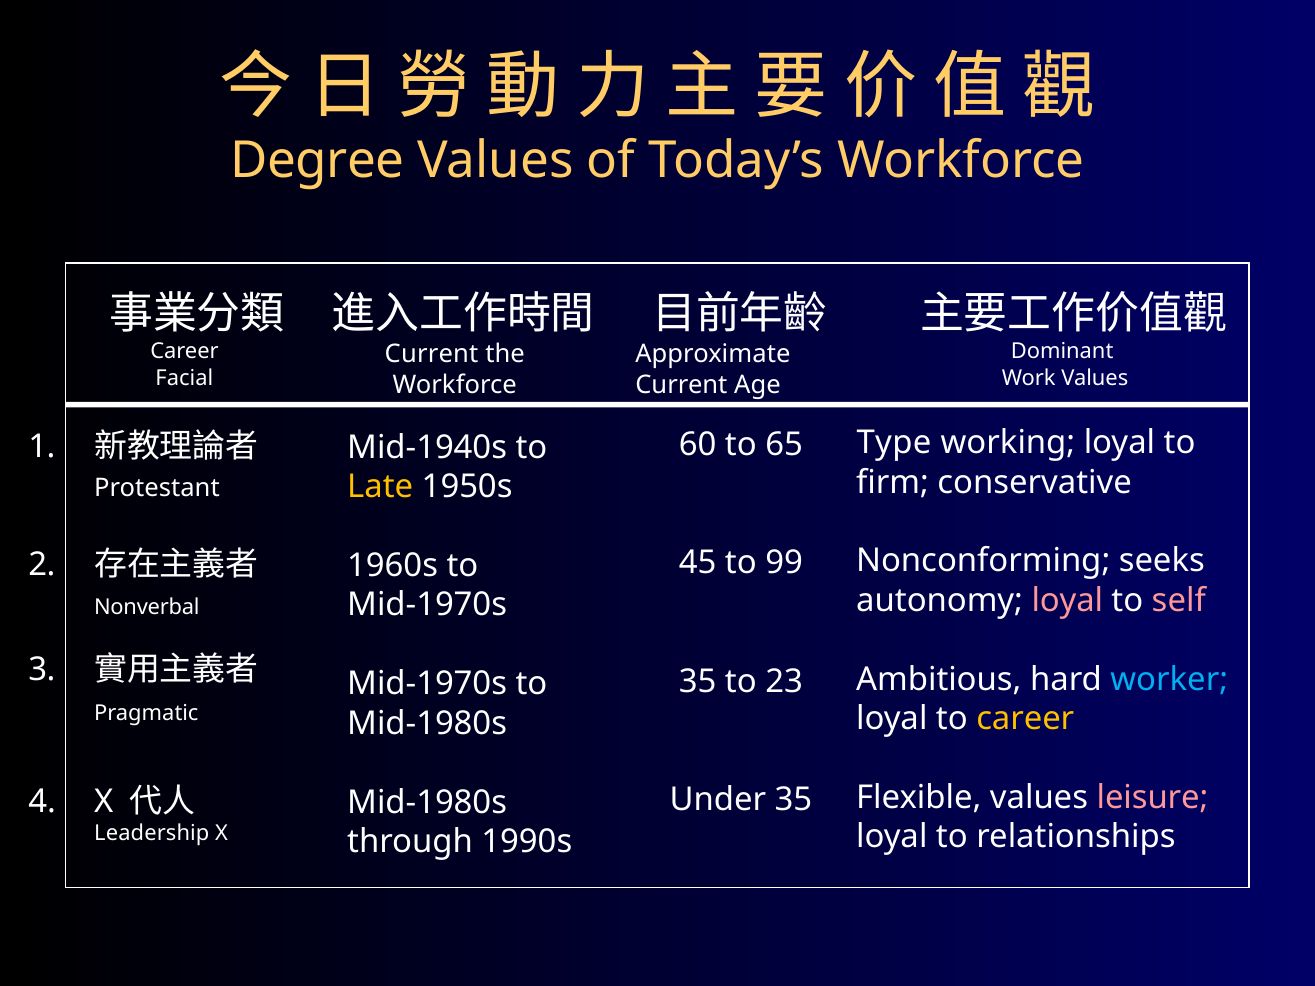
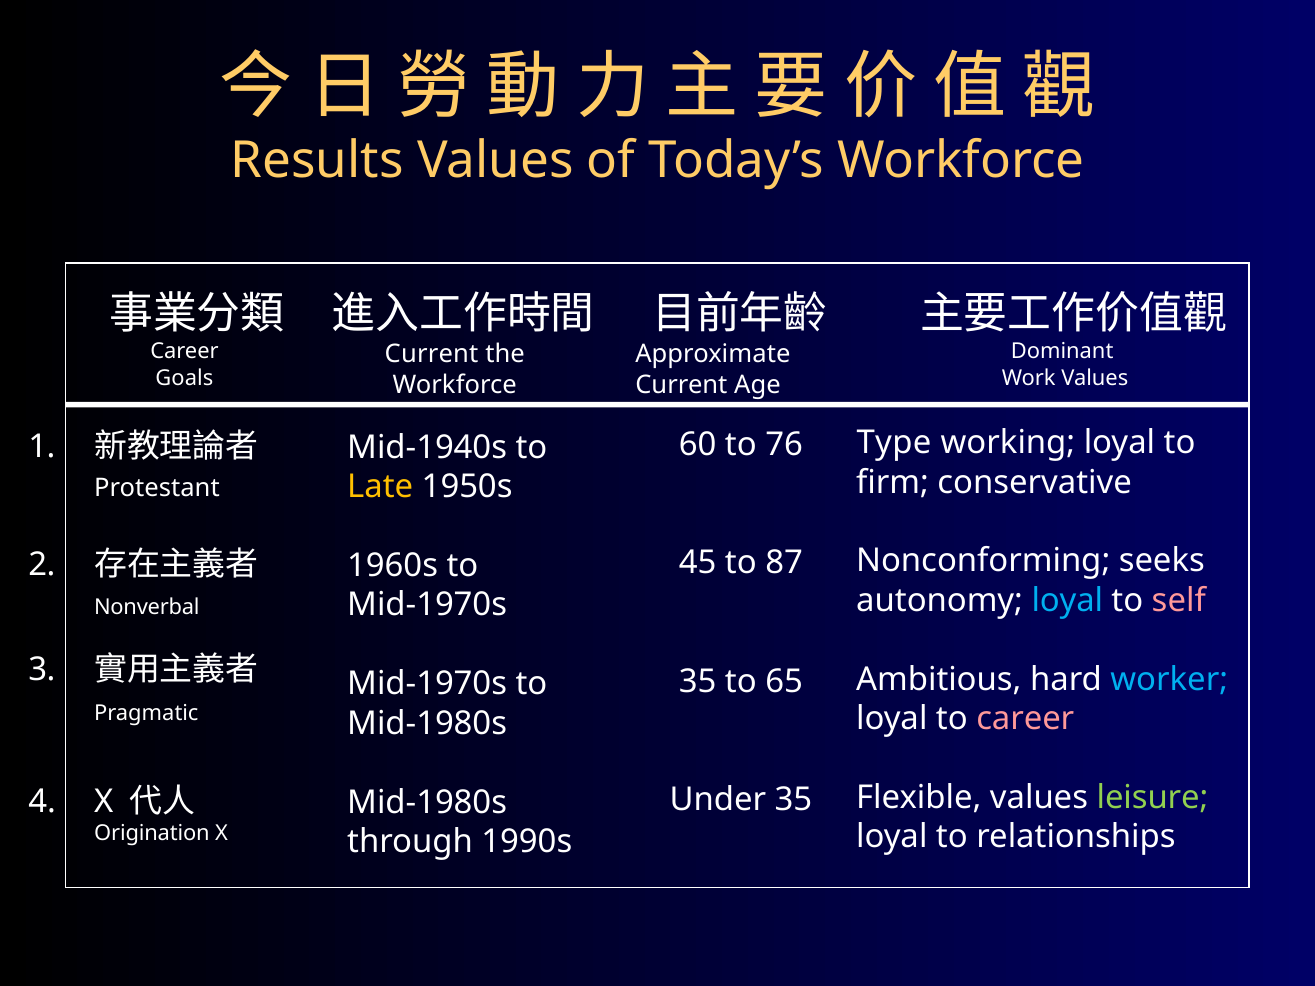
Degree: Degree -> Results
Facial: Facial -> Goals
65: 65 -> 76
99: 99 -> 87
loyal at (1067, 601) colour: pink -> light blue
23: 23 -> 65
career at (1025, 719) colour: yellow -> pink
leisure colour: pink -> light green
Leadership: Leadership -> Origination
